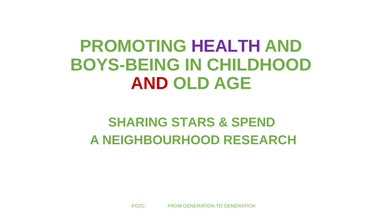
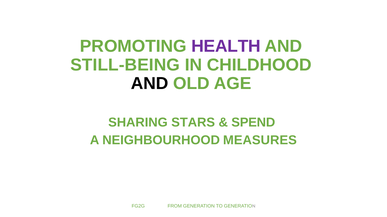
BOYS-BEING: BOYS-BEING -> STILL-BEING
AND at (150, 84) colour: red -> black
RESEARCH: RESEARCH -> MEASURES
